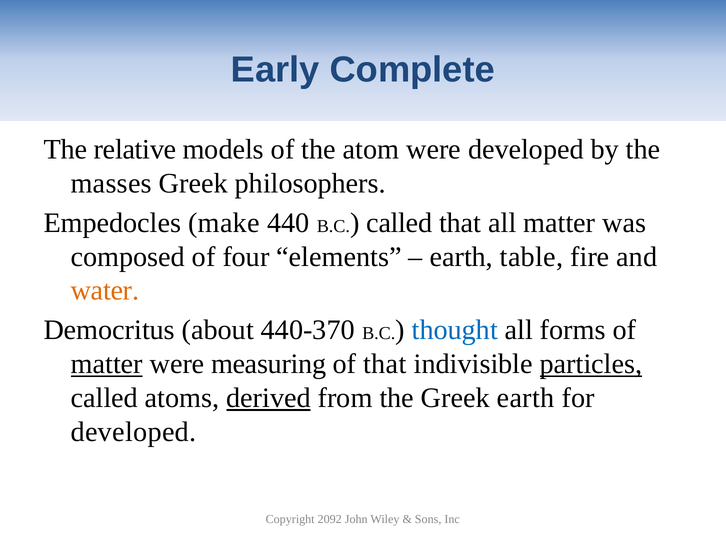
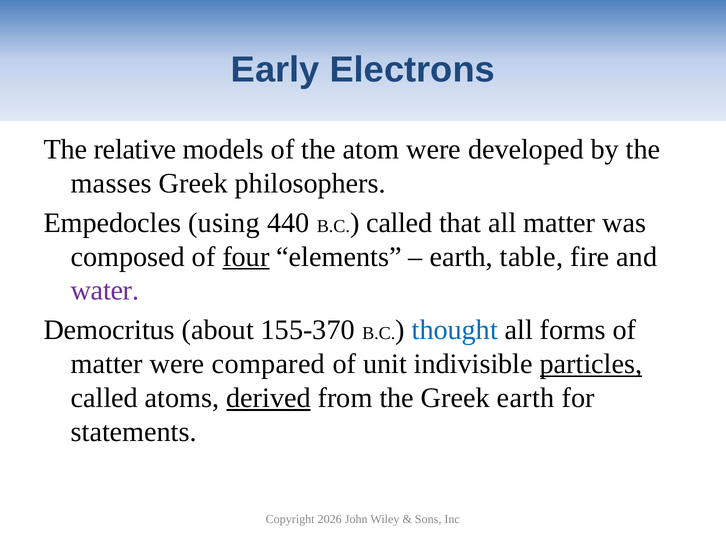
Complete: Complete -> Electrons
make: make -> using
four underline: none -> present
water colour: orange -> purple
440-370: 440-370 -> 155-370
matter at (107, 364) underline: present -> none
measuring: measuring -> compared
of that: that -> unit
developed at (134, 432): developed -> statements
2092: 2092 -> 2026
